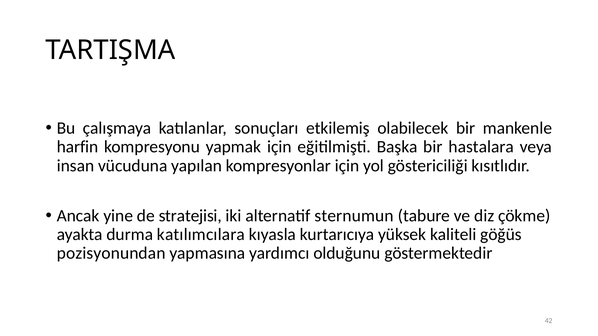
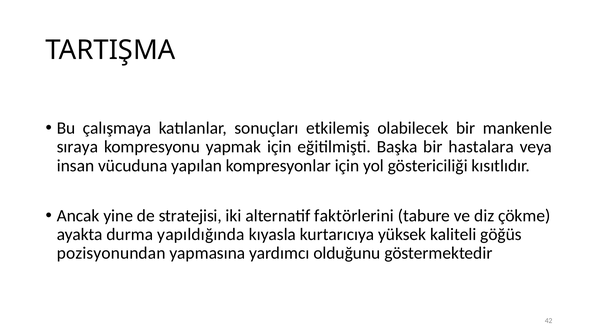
harfin: harfin -> sıraya
sternumun: sternumun -> faktörlerini
katılımcılara: katılımcılara -> yapıldığında
